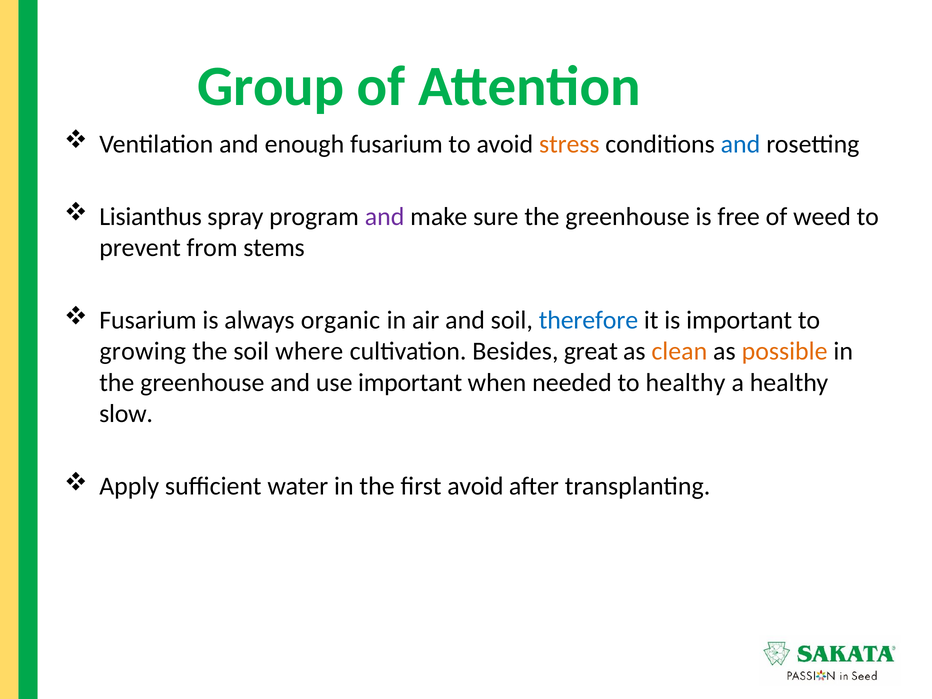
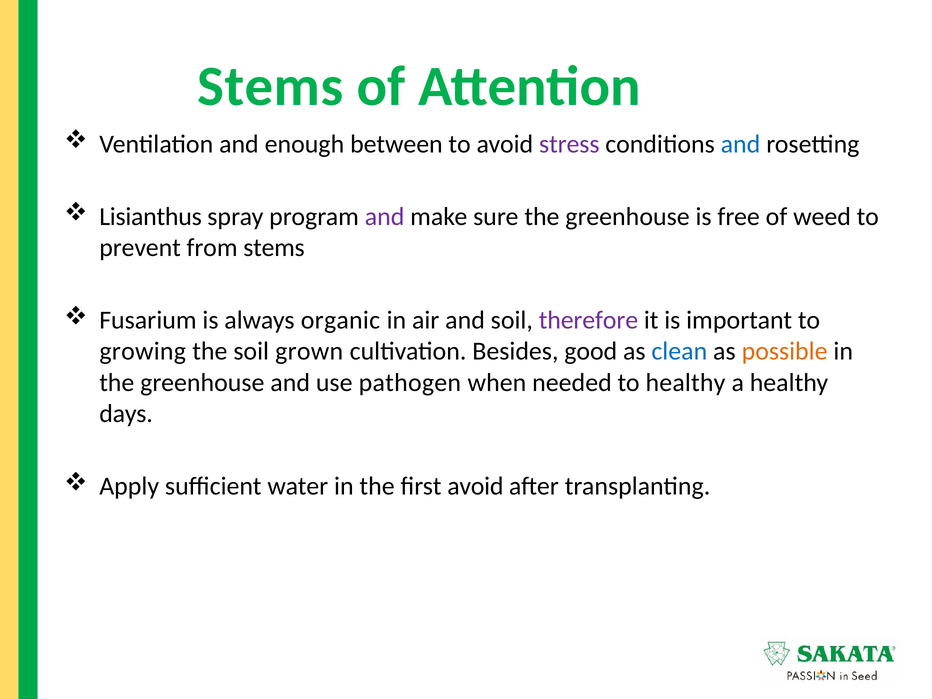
Group at (271, 86): Group -> Stems
enough fusarium: fusarium -> between
stress colour: orange -> purple
therefore colour: blue -> purple
where: where -> grown
great: great -> good
clean colour: orange -> blue
use important: important -> pathogen
slow: slow -> days
